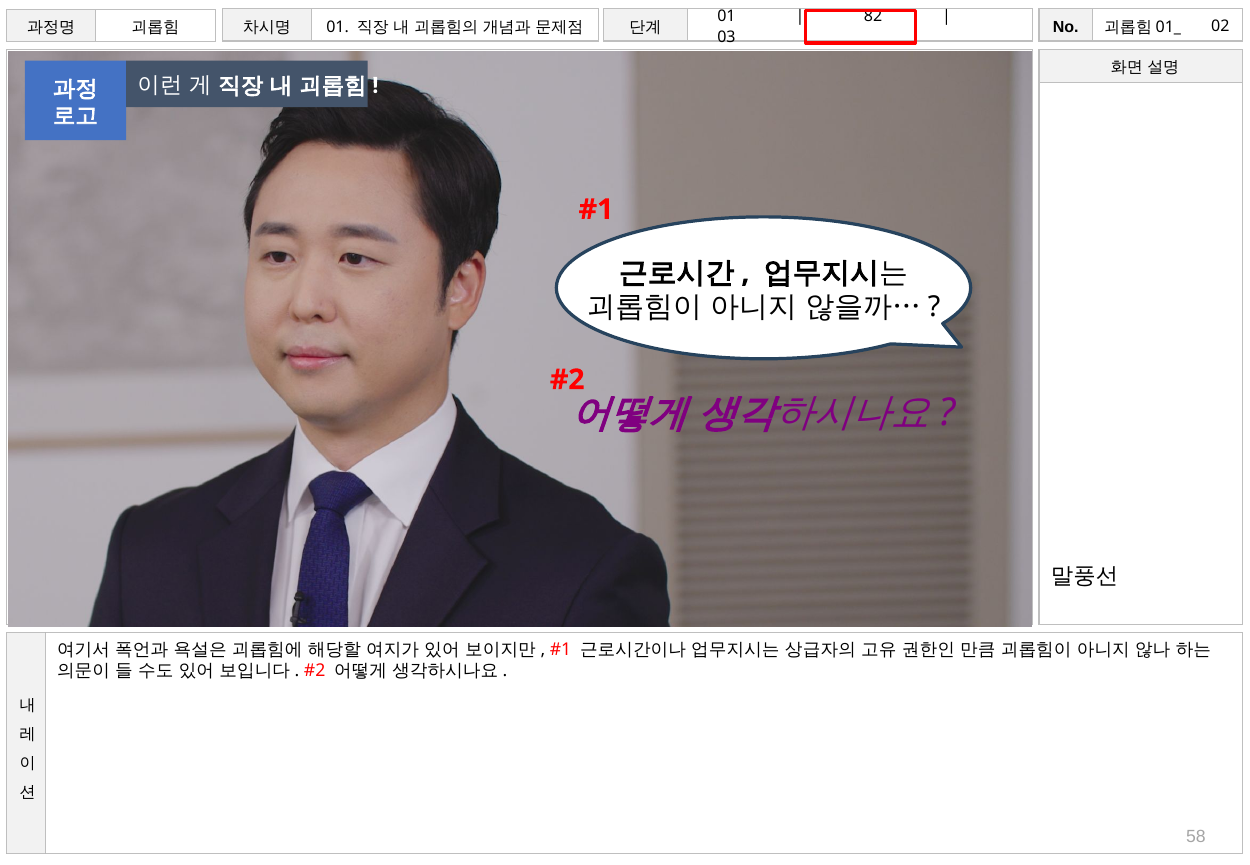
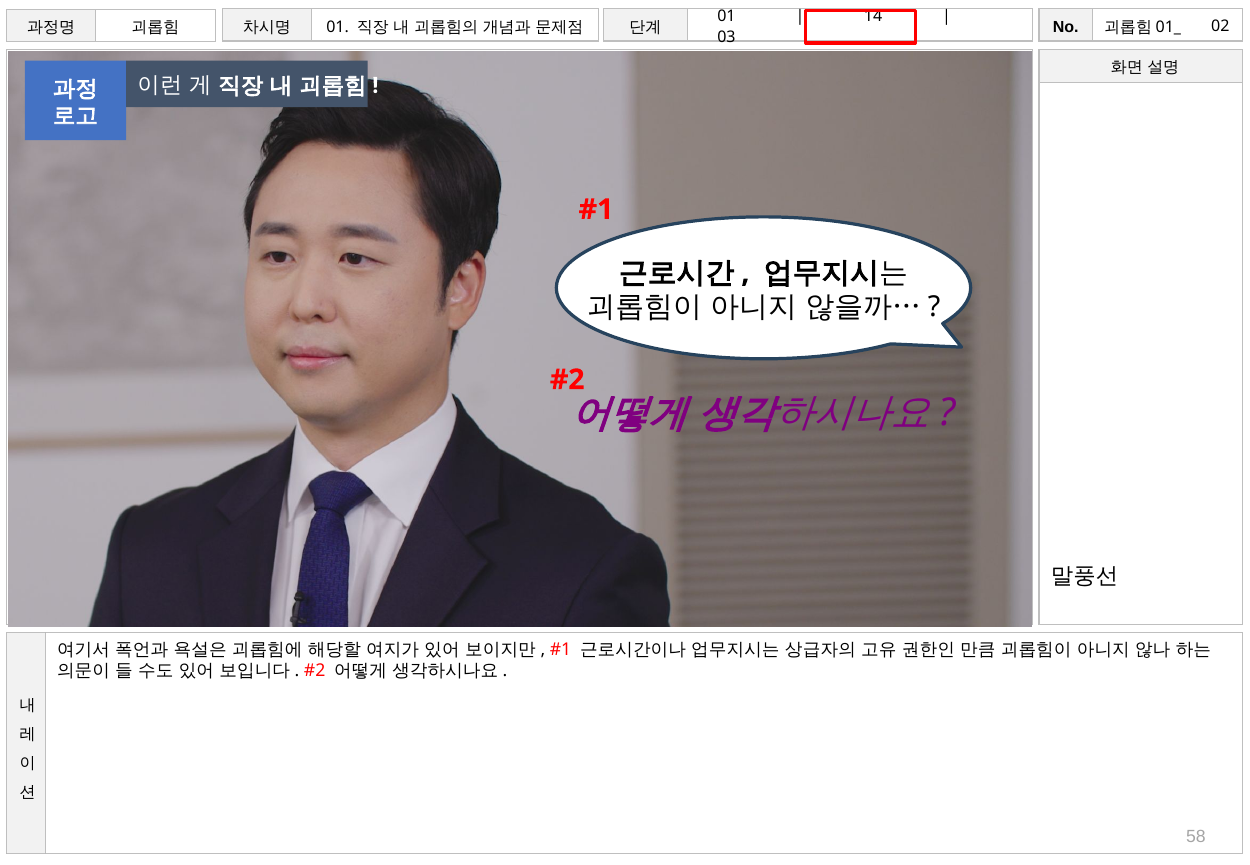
82: 82 -> 14
